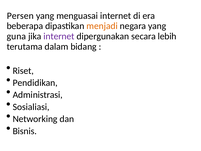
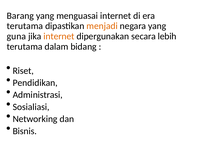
Persen: Persen -> Barang
beberapa at (25, 26): beberapa -> terutama
internet at (59, 36) colour: purple -> orange
